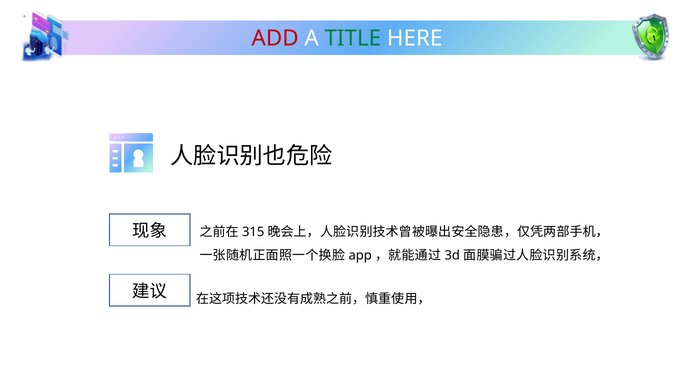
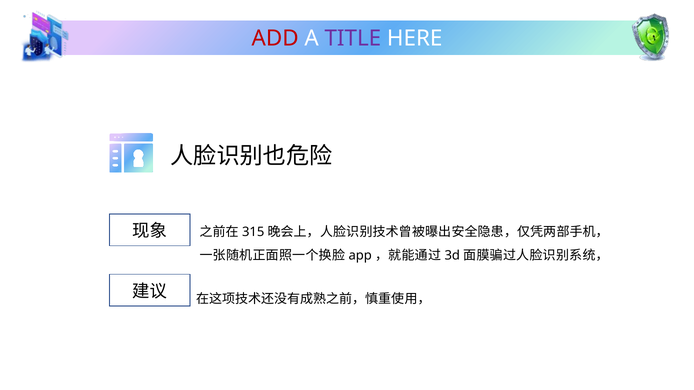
TITLE colour: green -> purple
